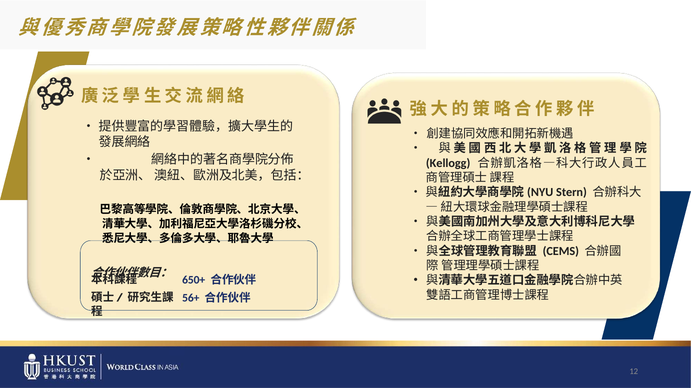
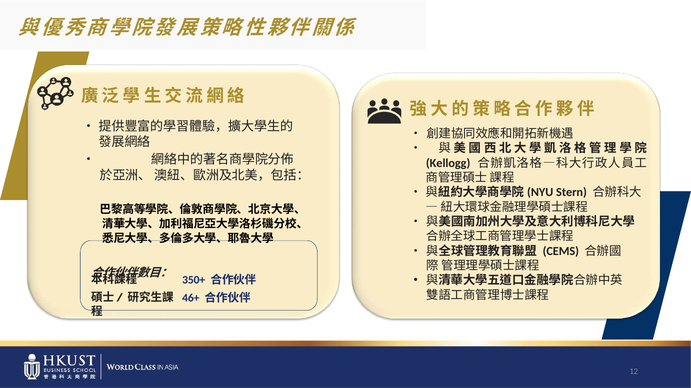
650+: 650+ -> 350+
56+: 56+ -> 46+
